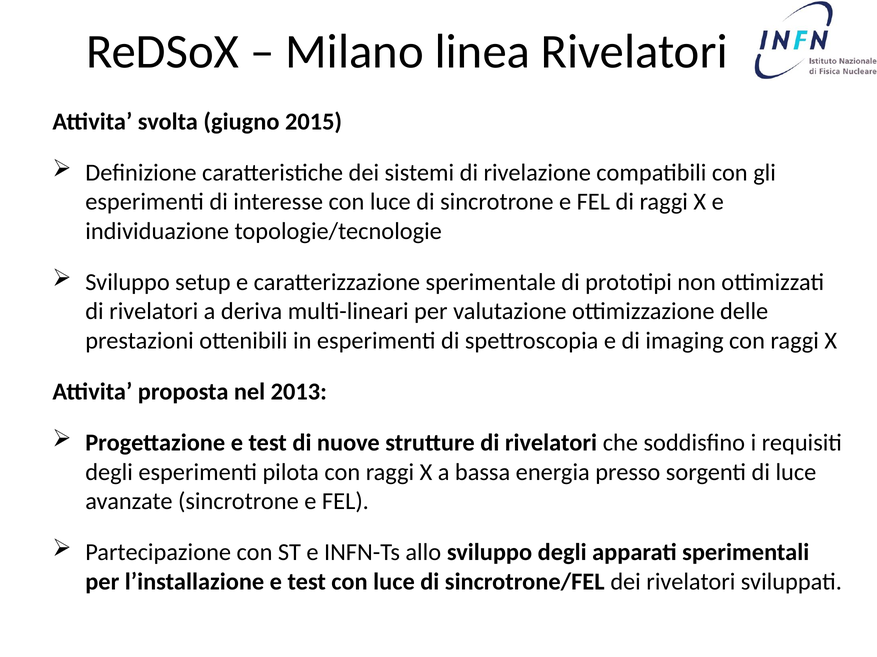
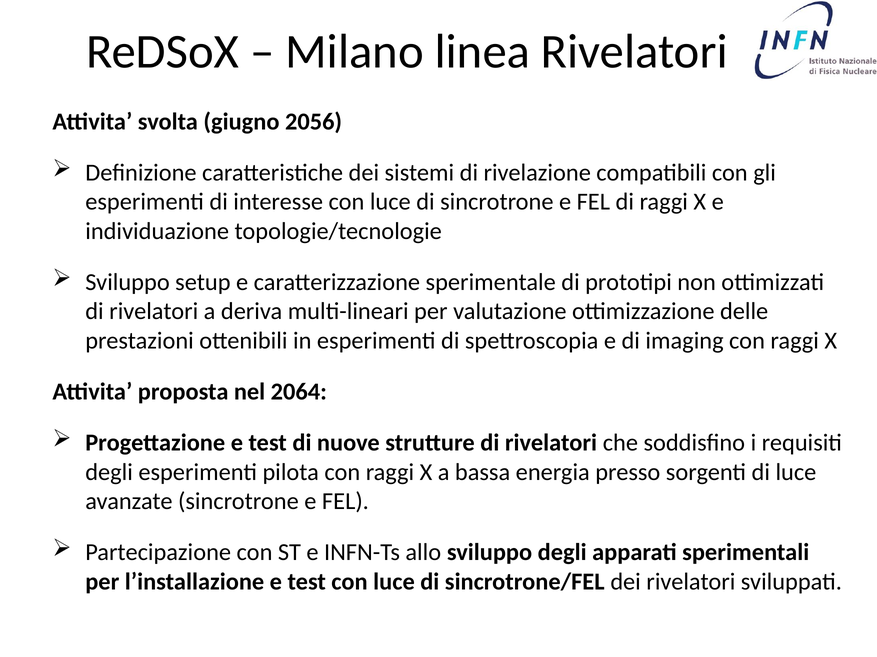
2015: 2015 -> 2056
2013: 2013 -> 2064
